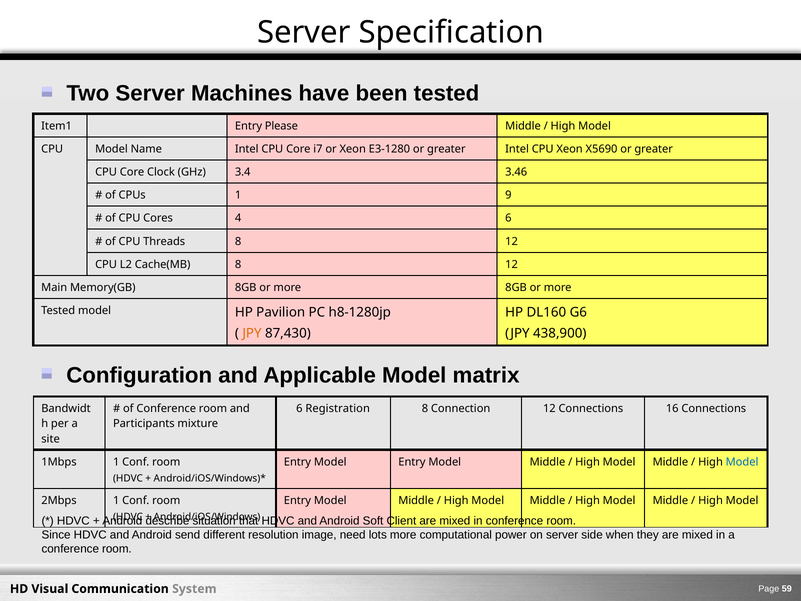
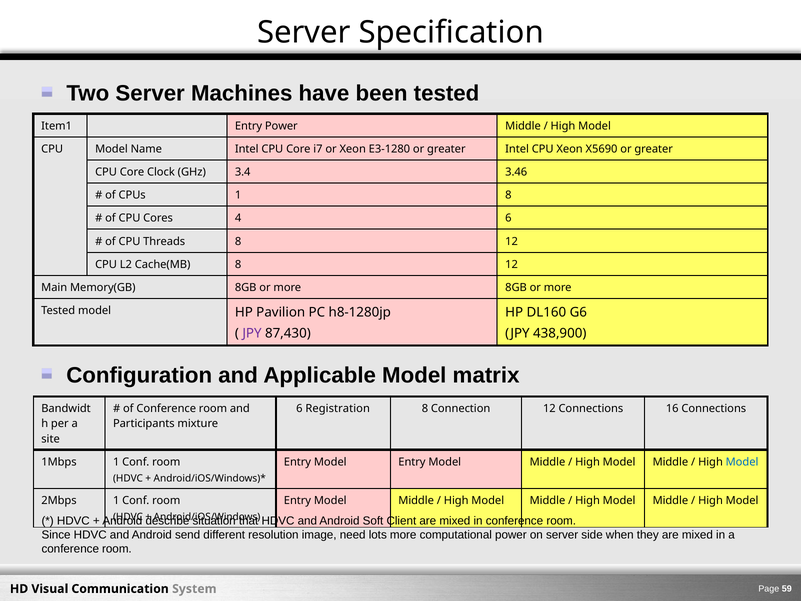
Entry Please: Please -> Power
1 9: 9 -> 8
JPY at (252, 333) colour: orange -> purple
